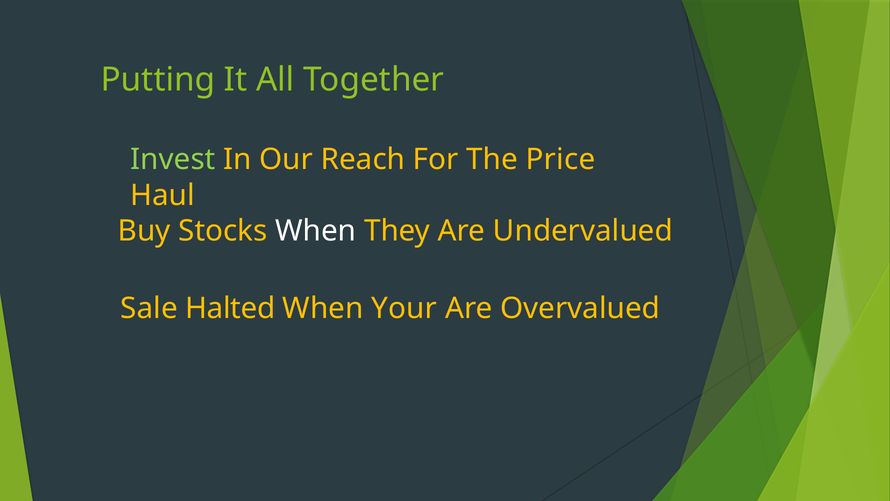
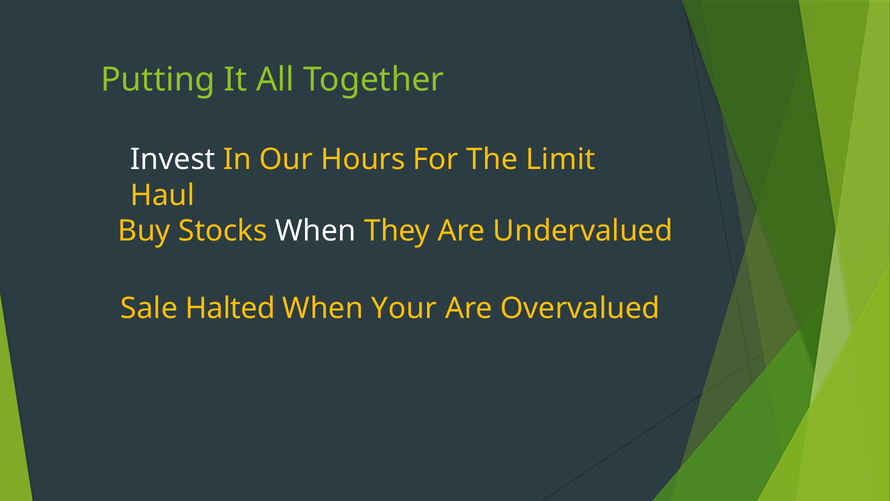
Invest colour: light green -> white
Reach: Reach -> Hours
Price: Price -> Limit
